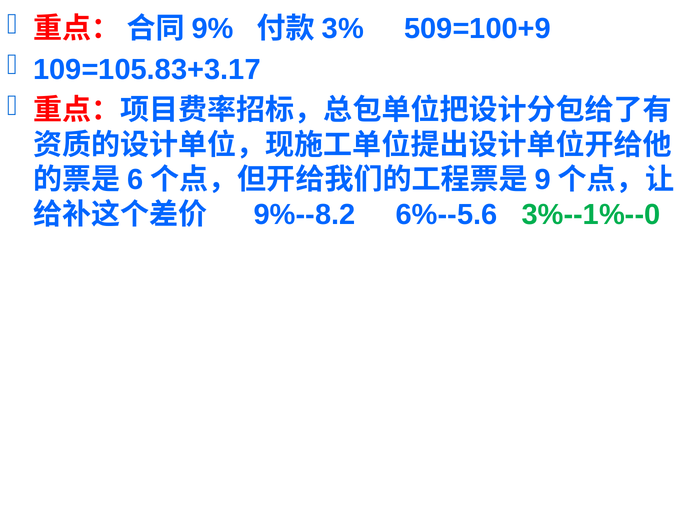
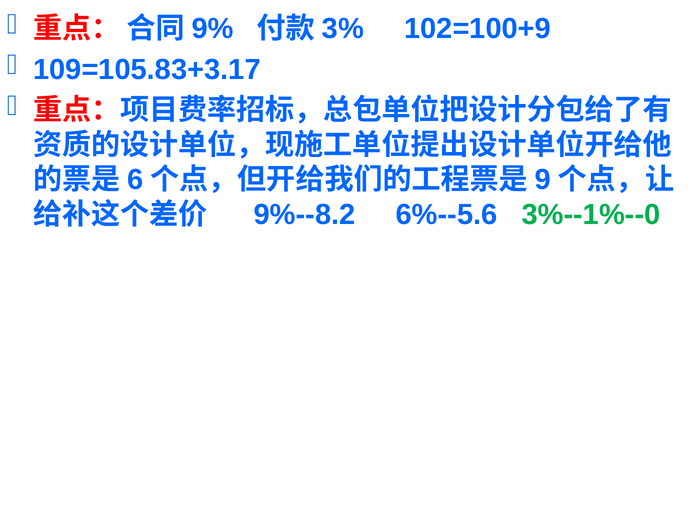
509=100+9: 509=100+9 -> 102=100+9
